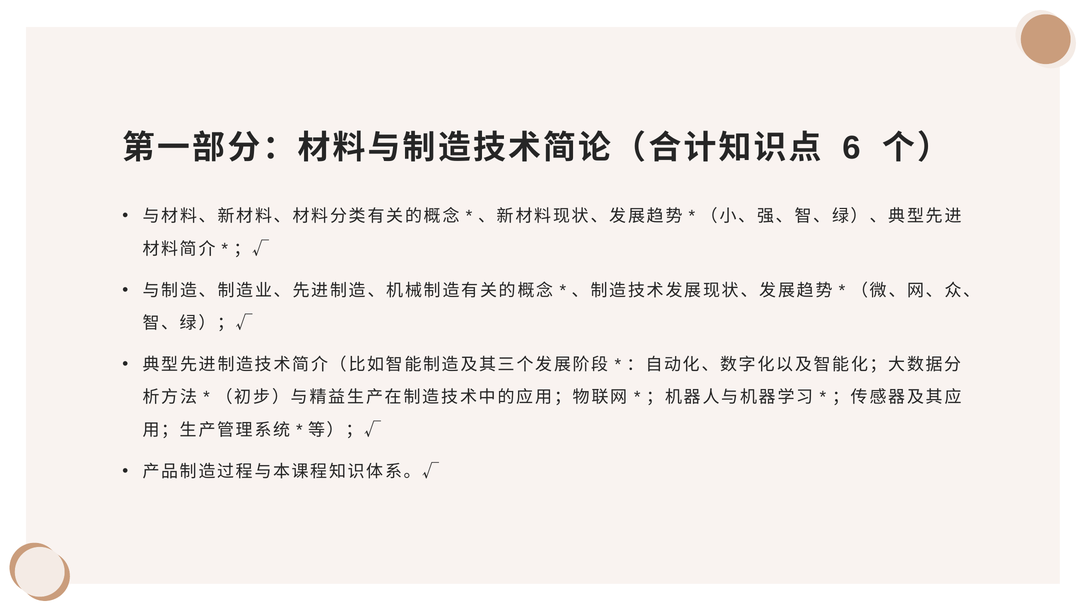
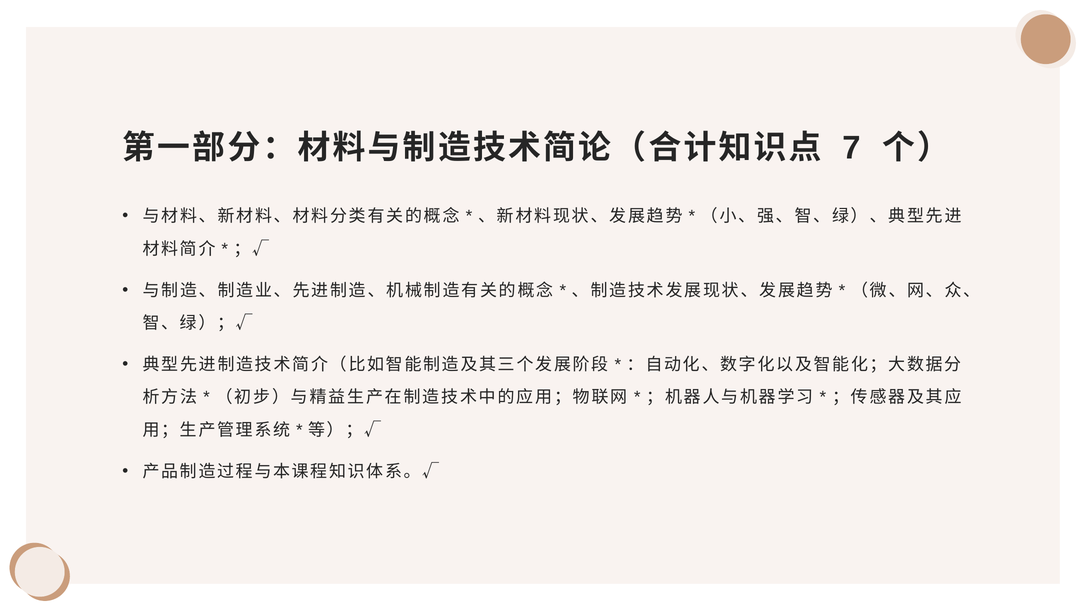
6: 6 -> 7
